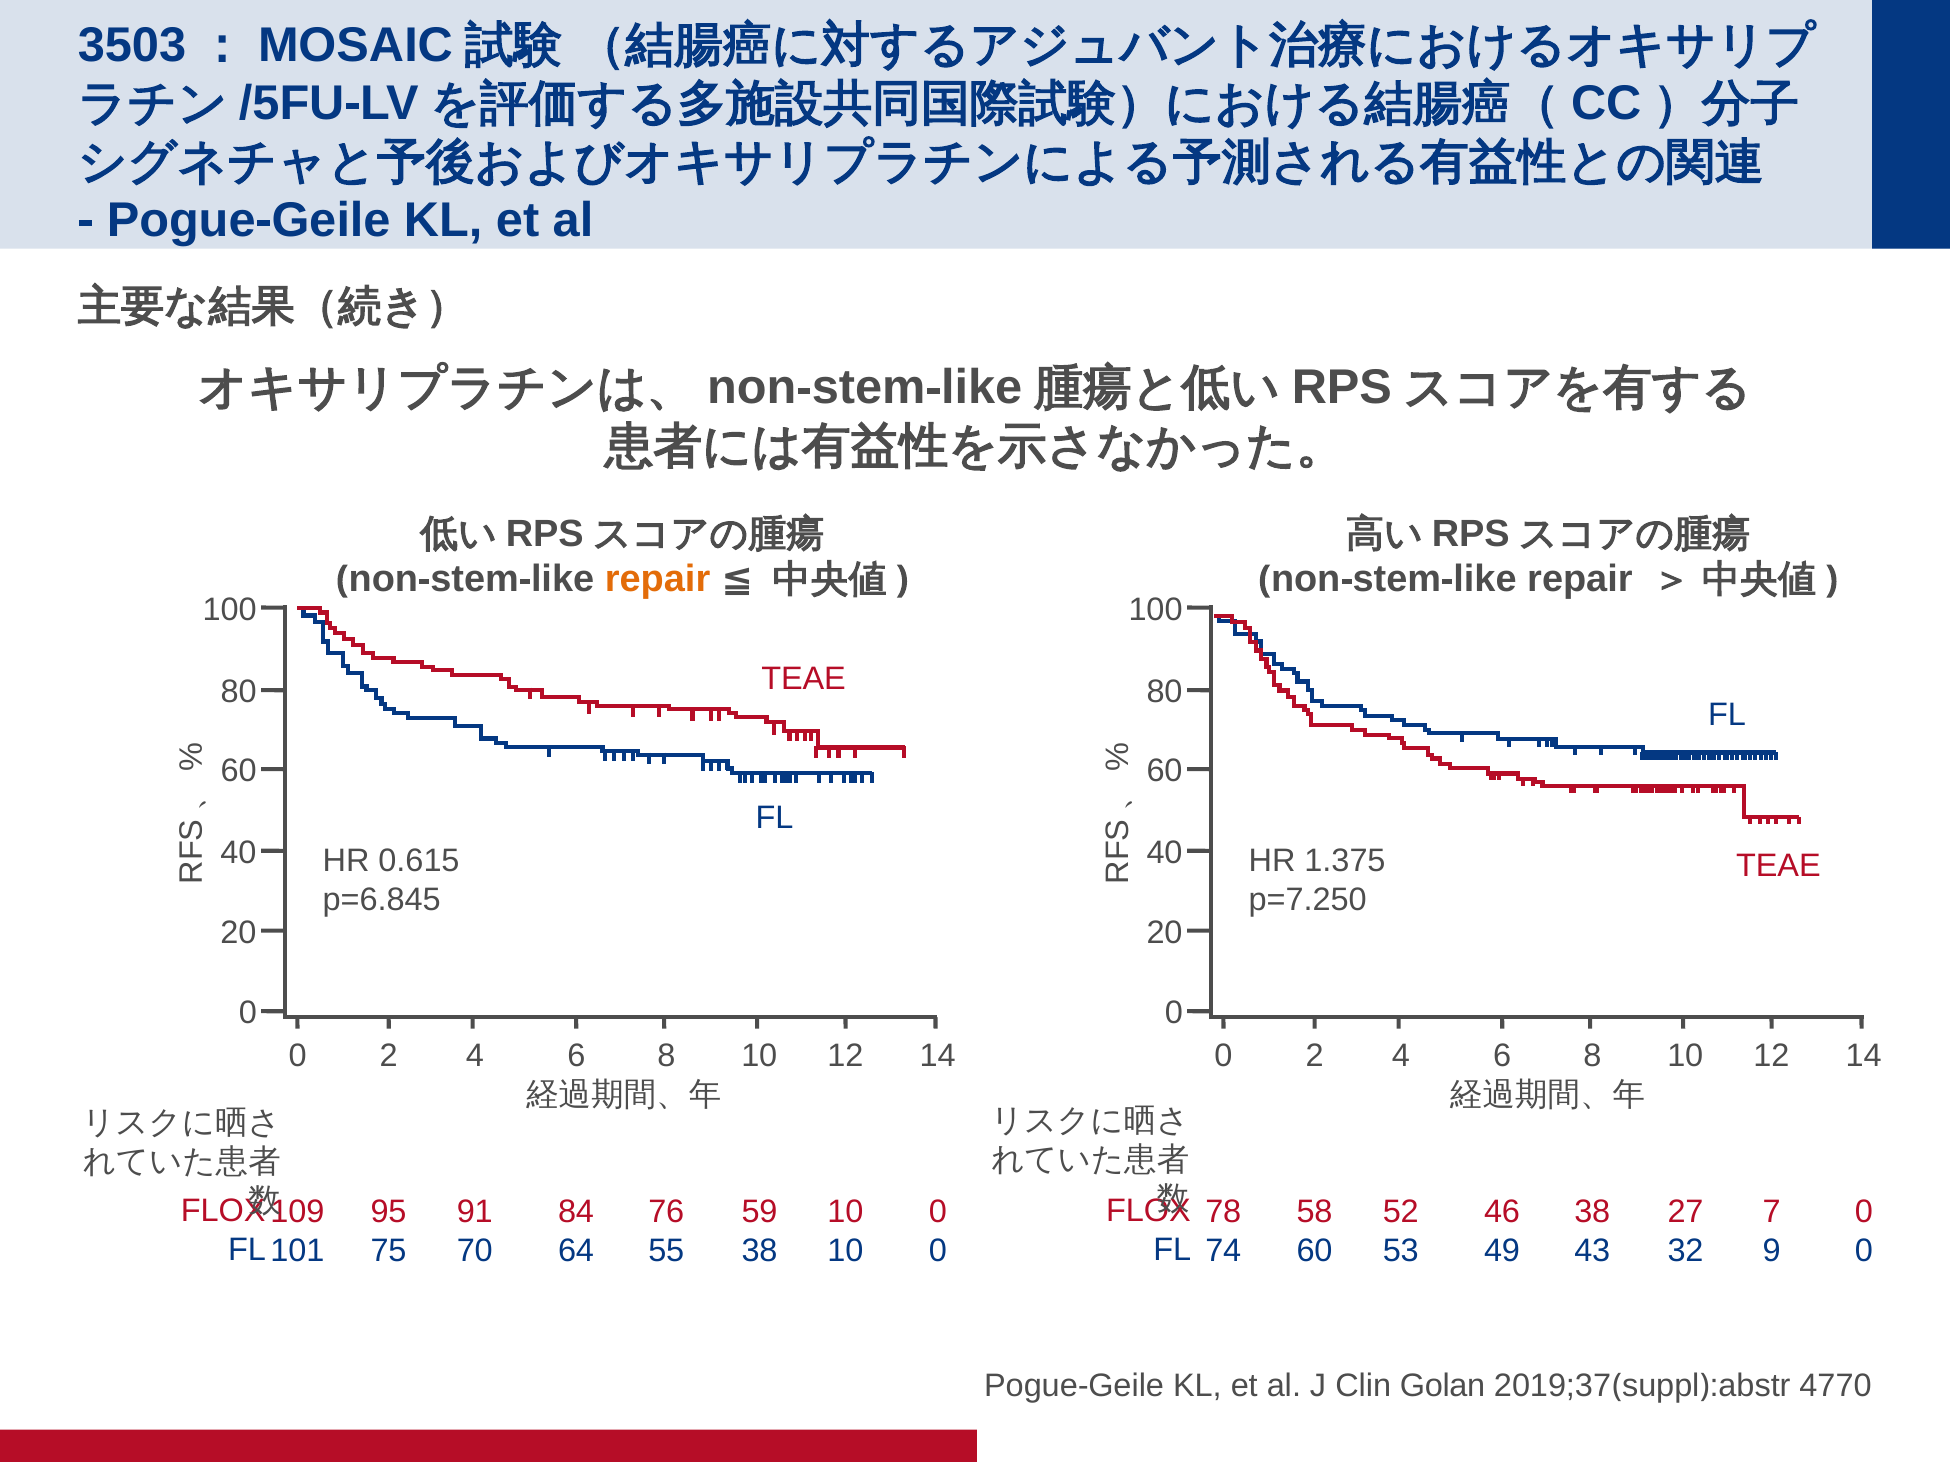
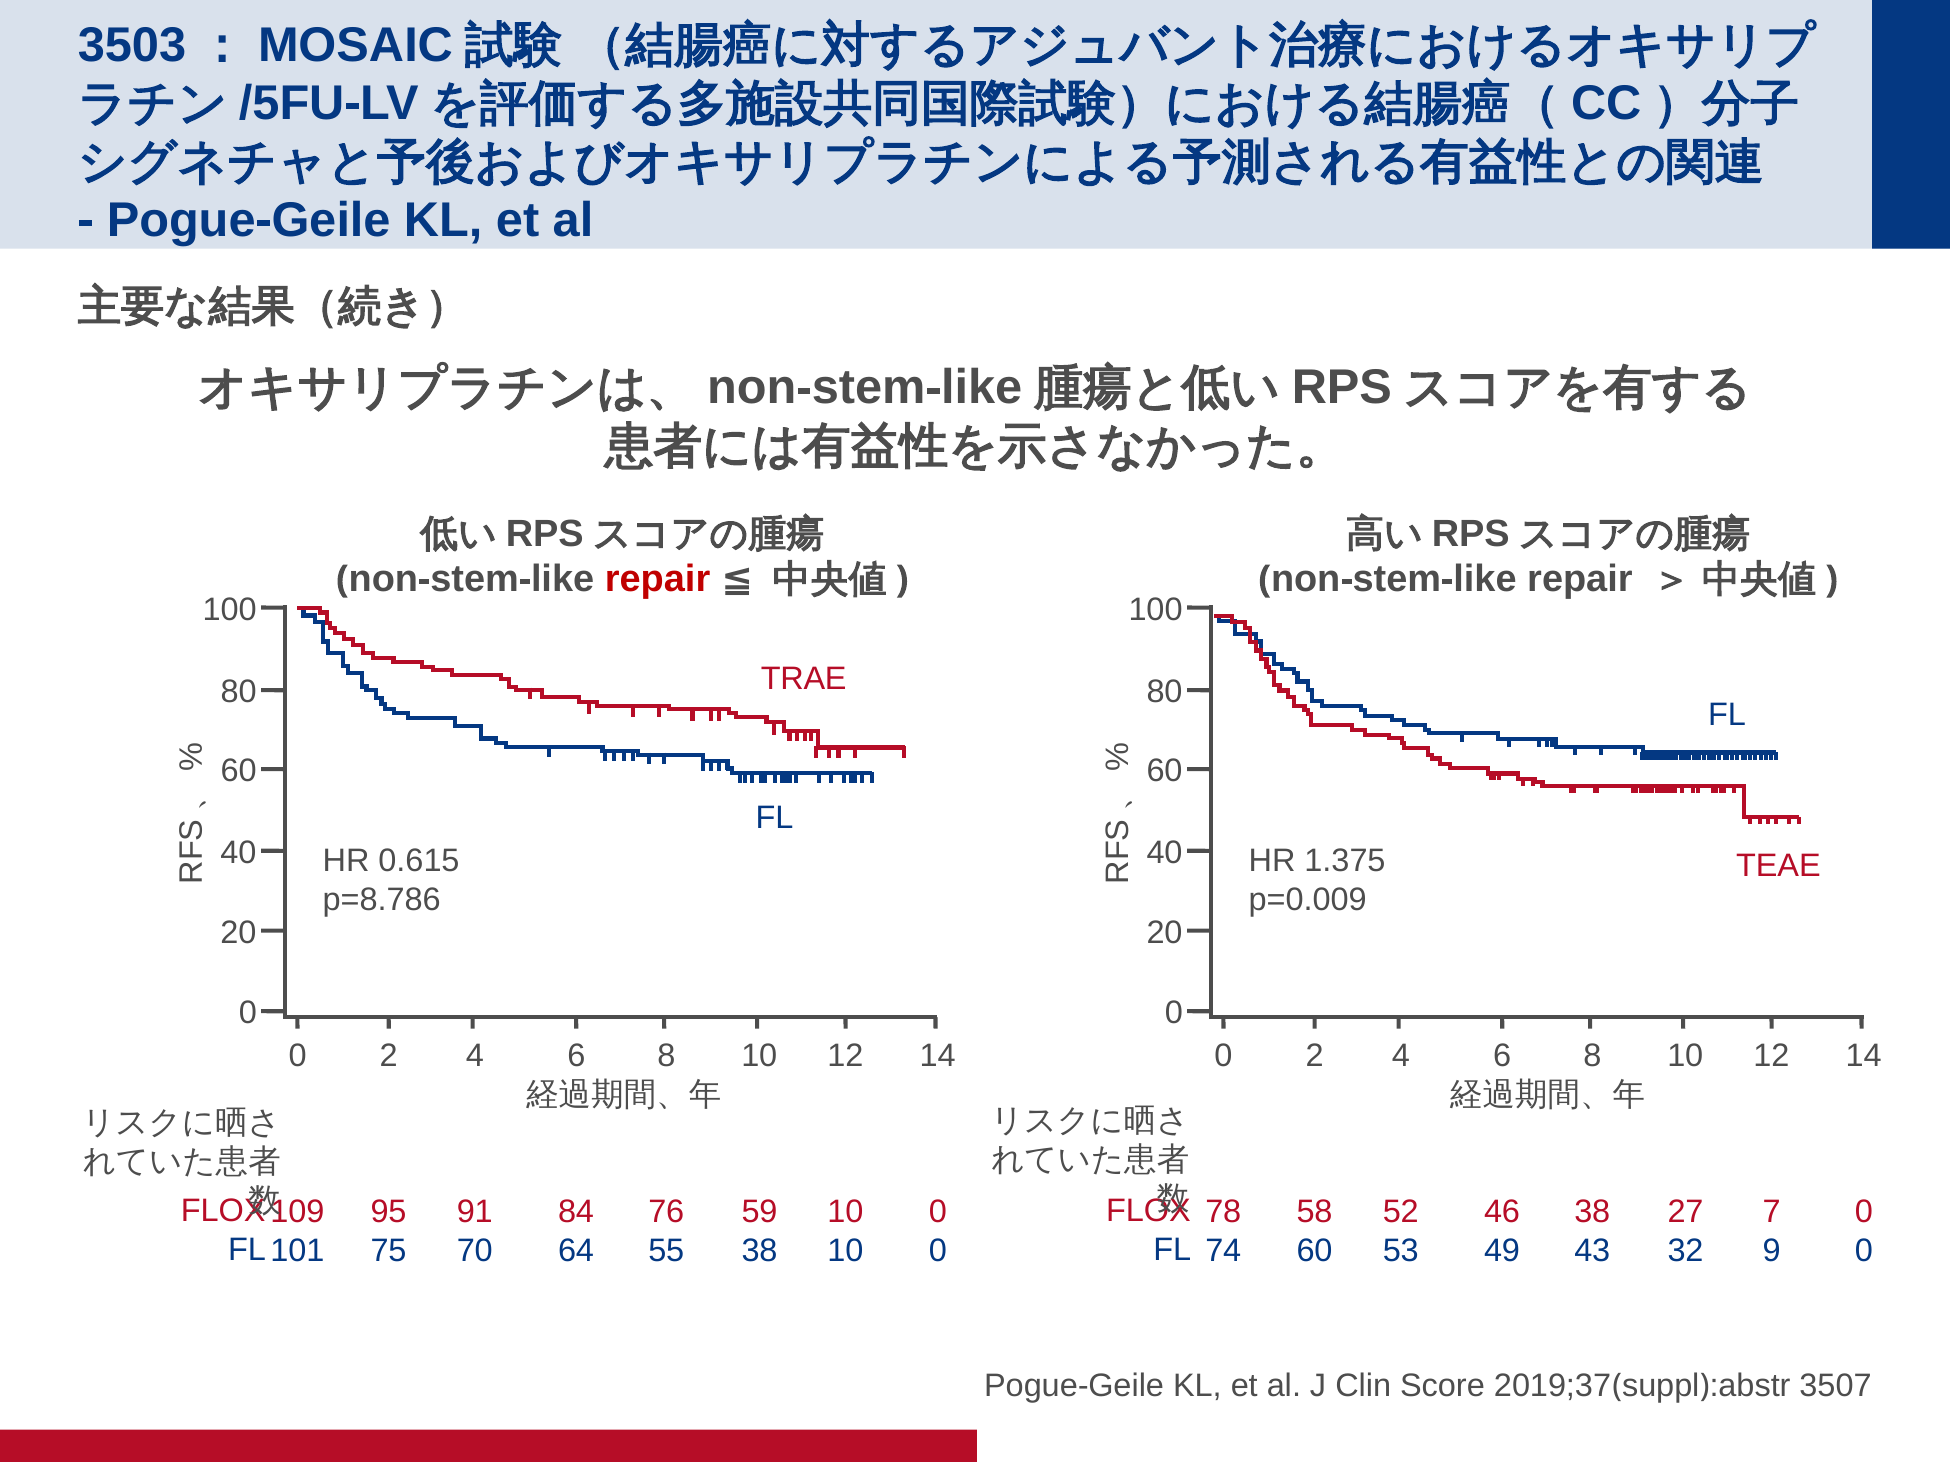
repair at (658, 579) colour: orange -> red
TEAE at (804, 679): TEAE -> TRAE
p=6.845: p=6.845 -> p=8.786
p=7.250: p=7.250 -> p=0.009
Golan: Golan -> Score
4770: 4770 -> 3507
